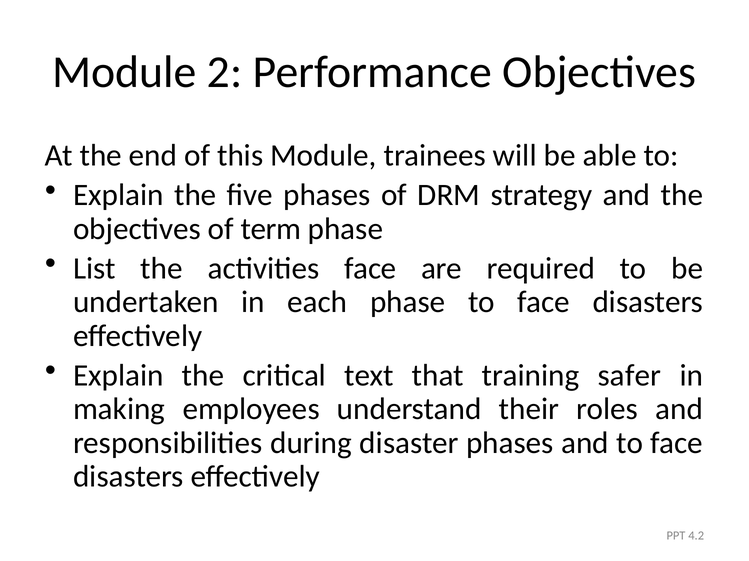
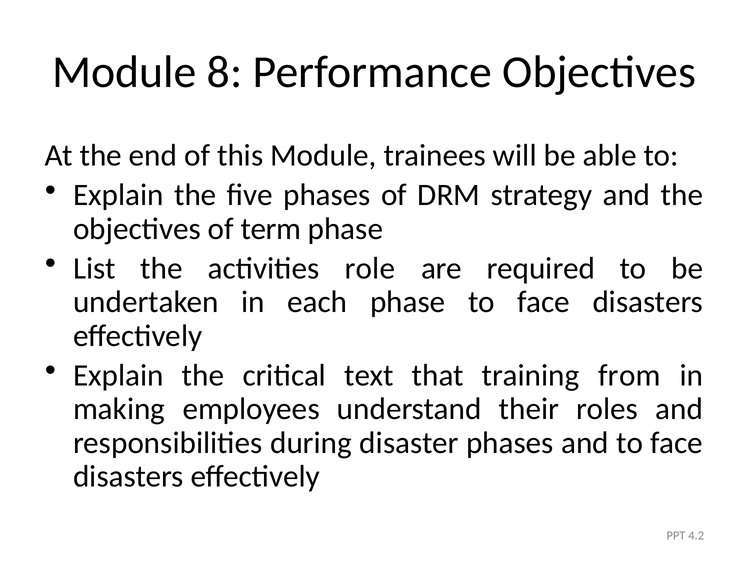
2: 2 -> 8
activities face: face -> role
safer: safer -> from
